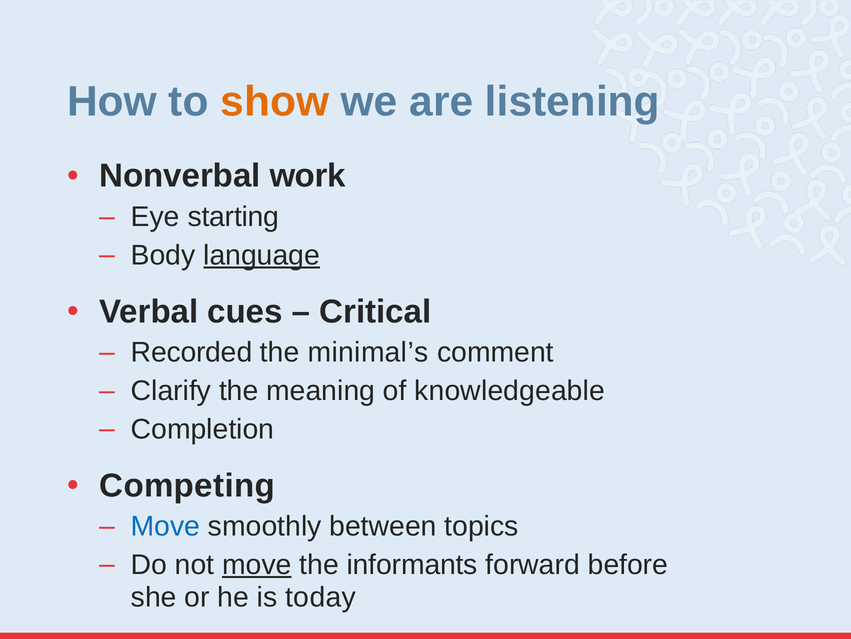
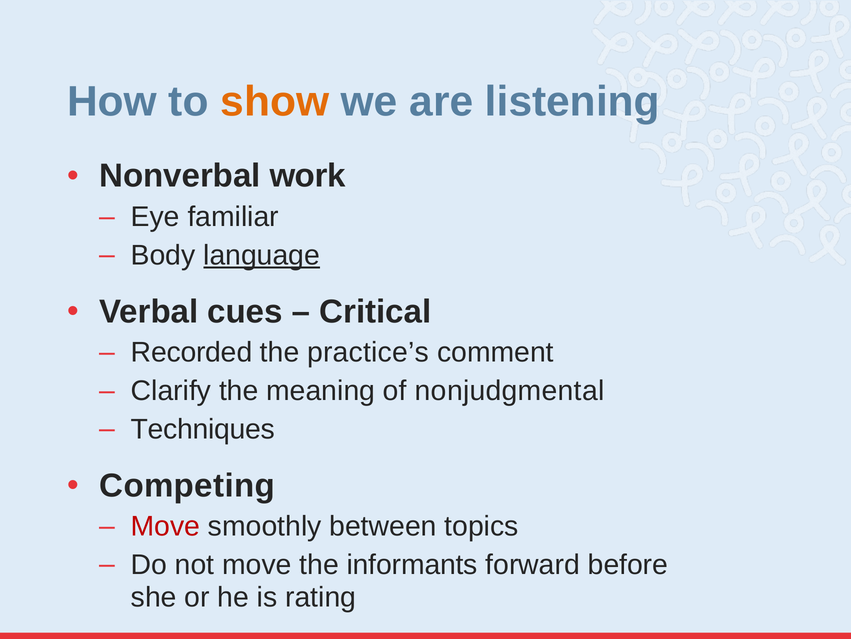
starting: starting -> familiar
minimal’s: minimal’s -> practice’s
knowledgeable: knowledgeable -> nonjudgmental
Completion: Completion -> Techniques
Move at (165, 526) colour: blue -> red
move at (257, 564) underline: present -> none
today: today -> rating
